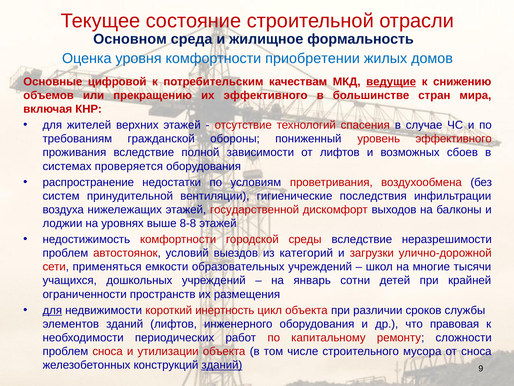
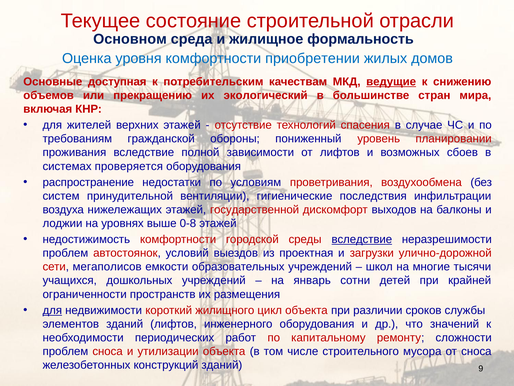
цифровой: цифровой -> доступная
их эффективного: эффективного -> экологический
уровень эффективного: эффективного -> планировании
8-8: 8-8 -> 0-8
вследствие at (362, 239) underline: none -> present
категорий: категорий -> проектная
применяться: применяться -> мегаполисов
инертность: инертность -> жилищного
правовая: правовая -> значений
зданий at (222, 365) underline: present -> none
